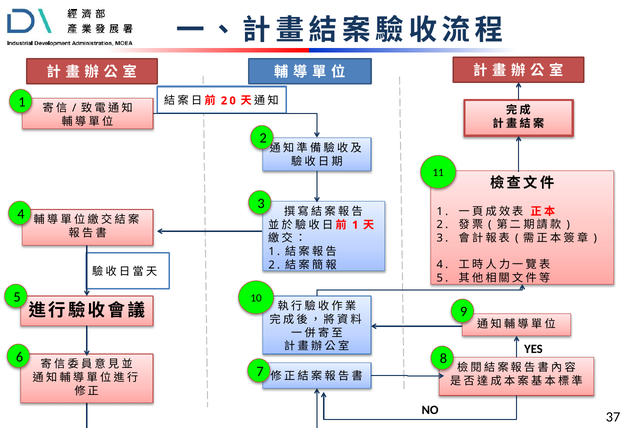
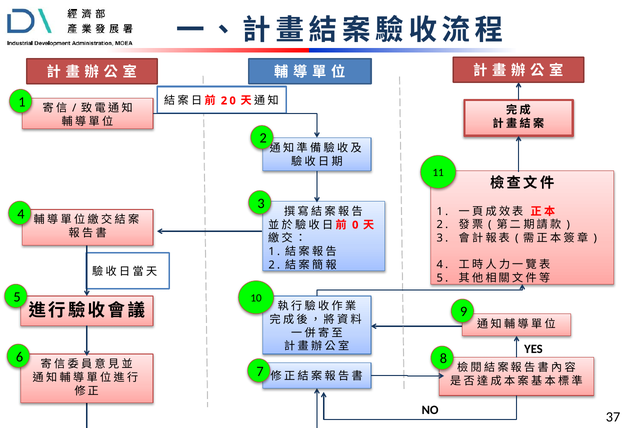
1 at (355, 225): 1 -> 0
